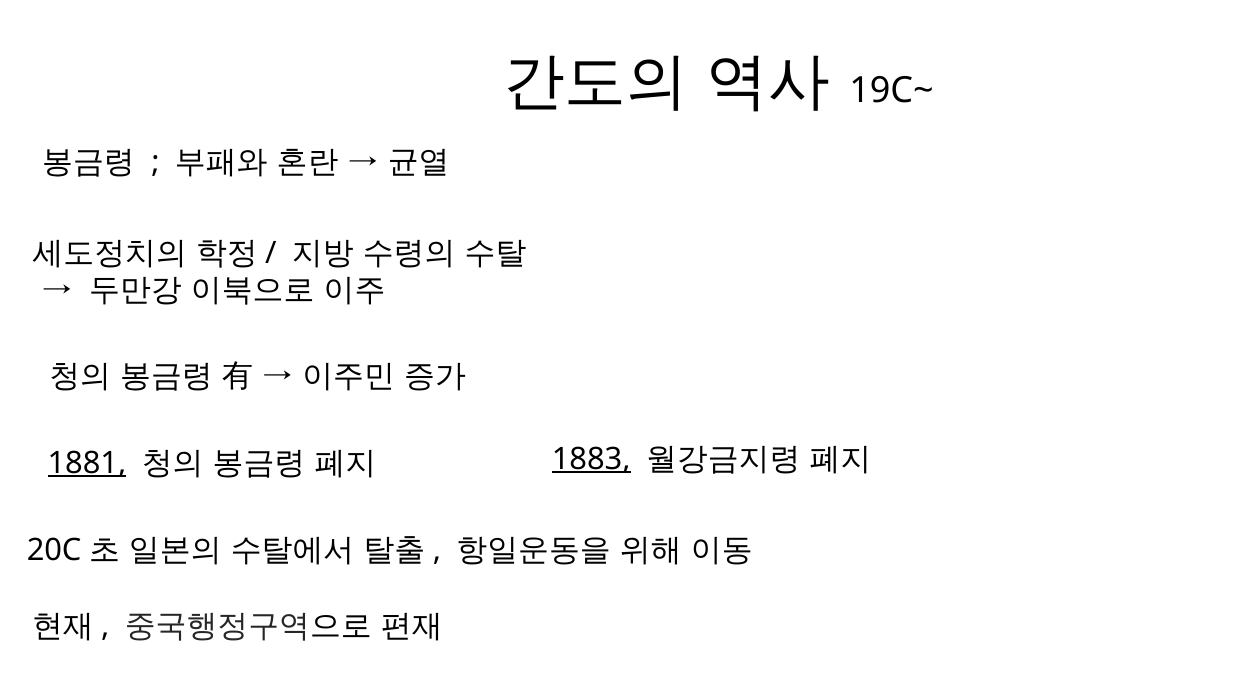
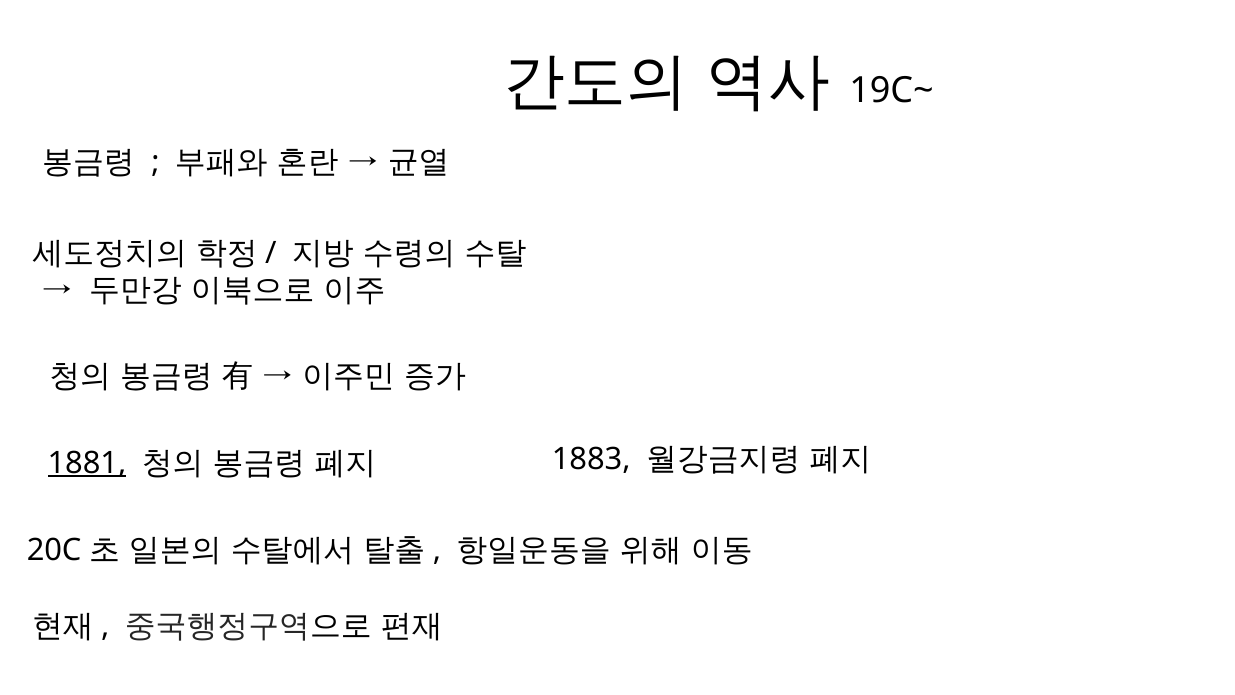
1883 underline: present -> none
